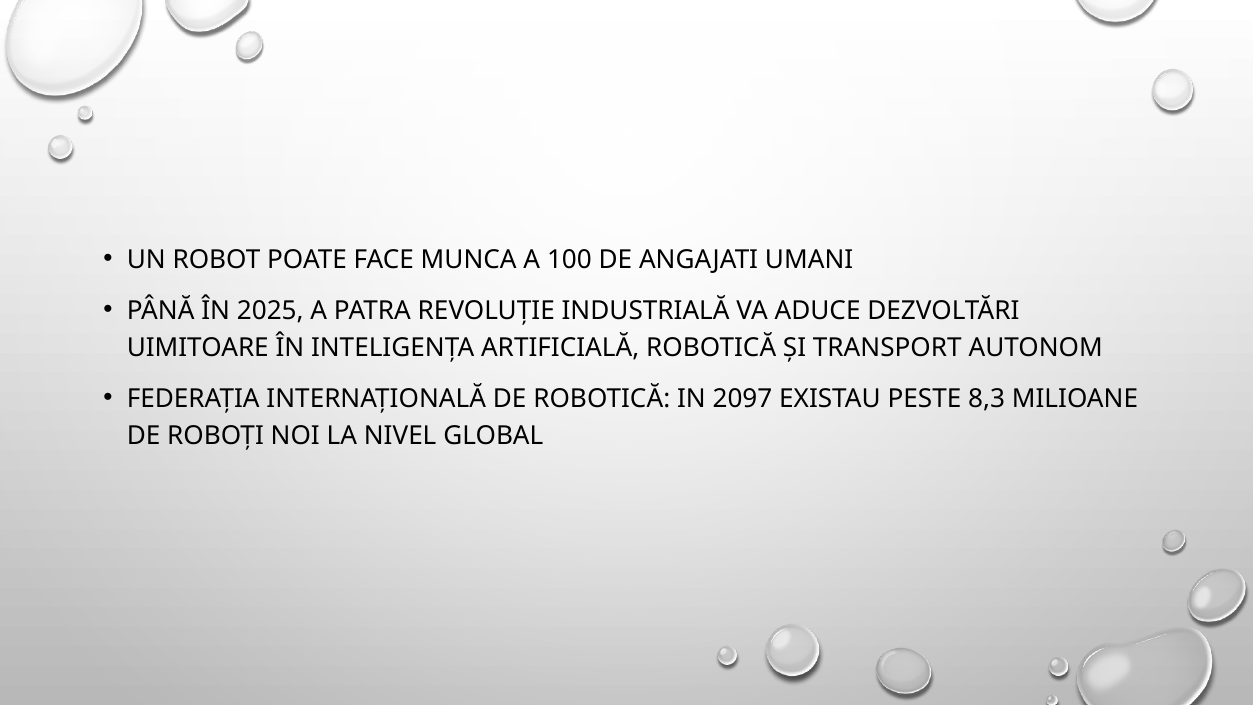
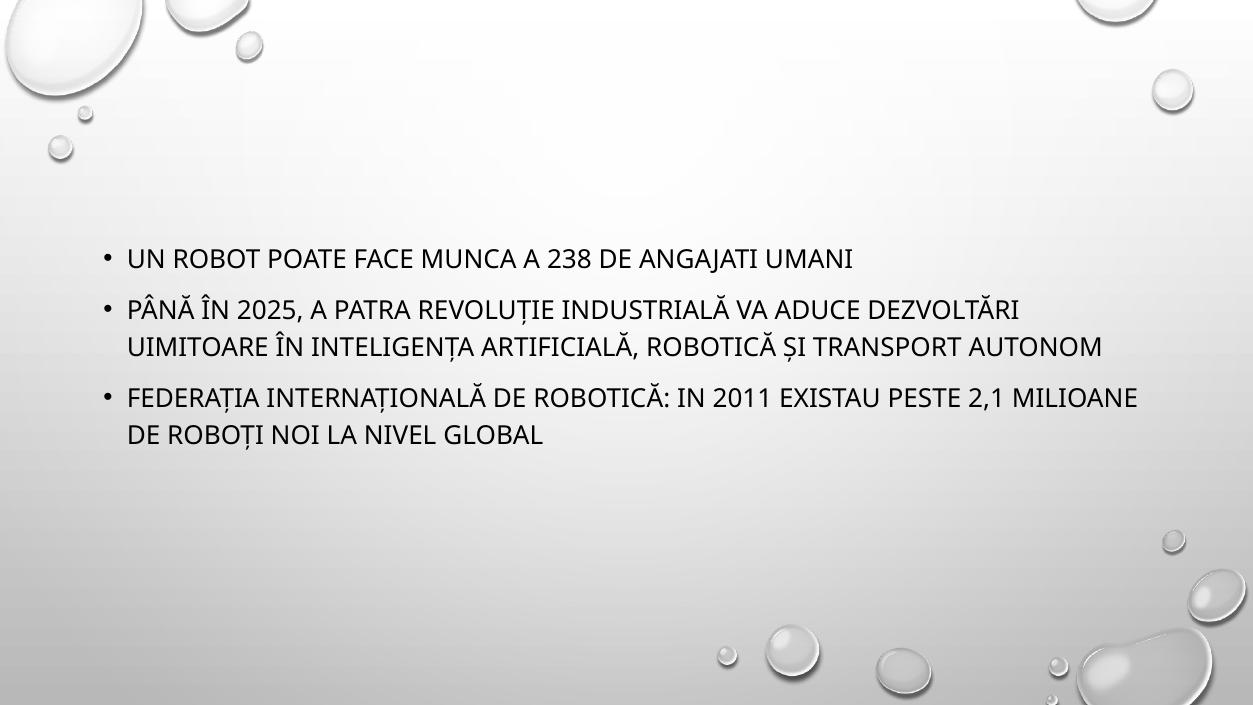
100: 100 -> 238
2097: 2097 -> 2011
8,3: 8,3 -> 2,1
